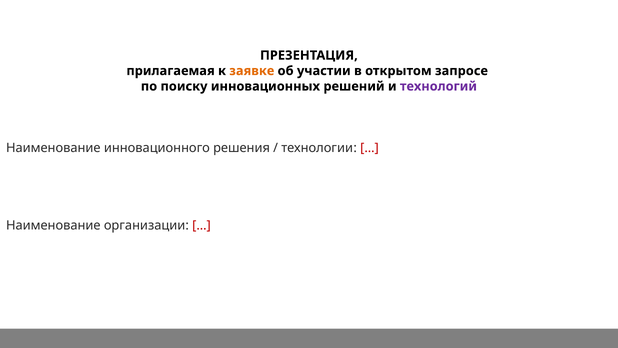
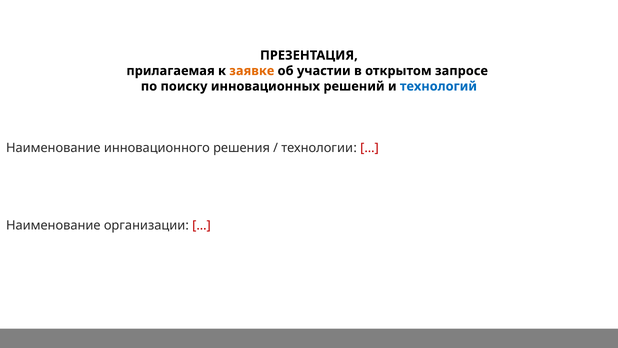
технологий colour: purple -> blue
